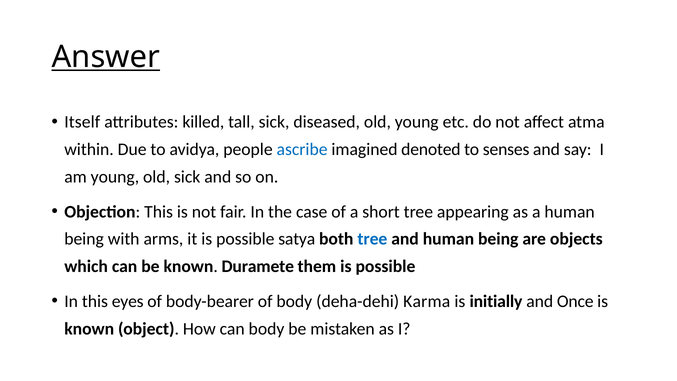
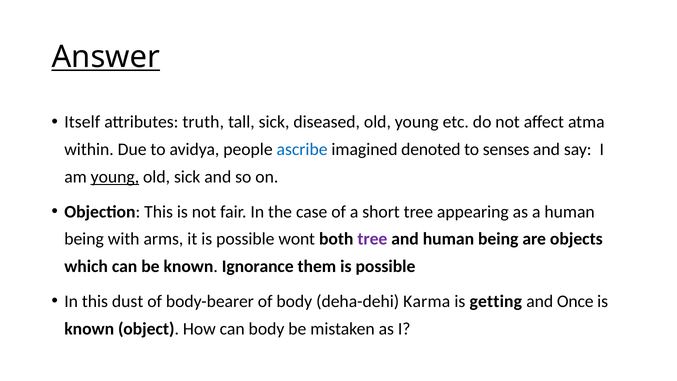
killed: killed -> truth
young at (115, 177) underline: none -> present
satya: satya -> wont
tree at (372, 239) colour: blue -> purple
Duramete: Duramete -> Ignorance
eyes: eyes -> dust
initially: initially -> getting
